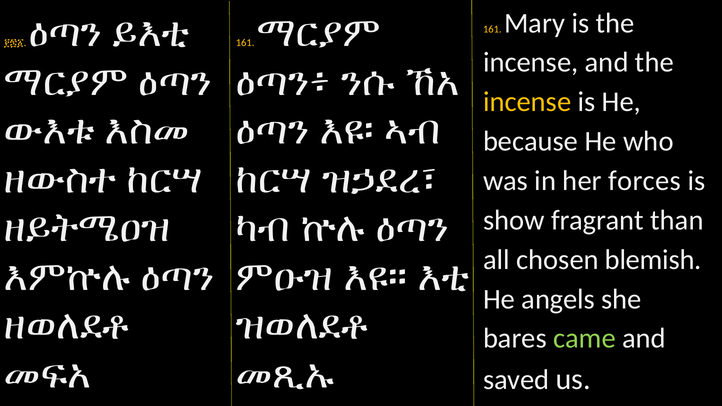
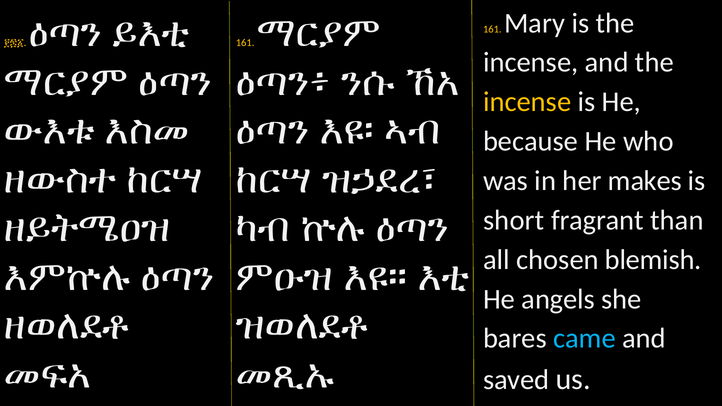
forces: forces -> makes
show: show -> short
came colour: light green -> light blue
